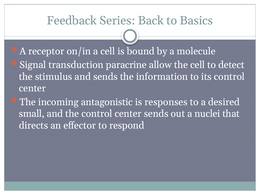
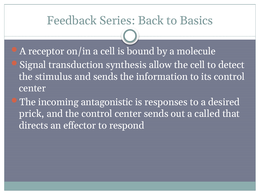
paracrine: paracrine -> synthesis
small: small -> prick
nuclei: nuclei -> called
